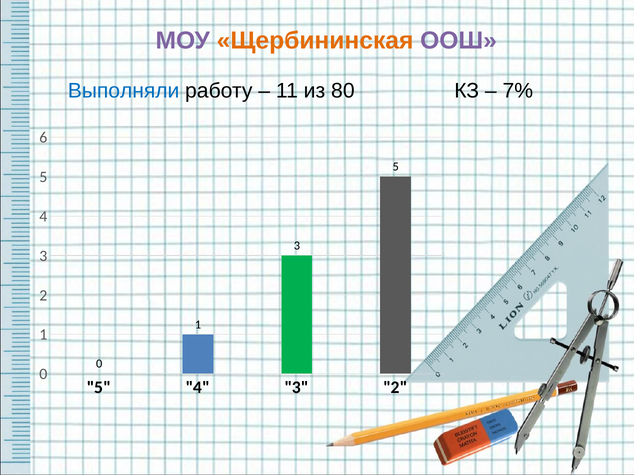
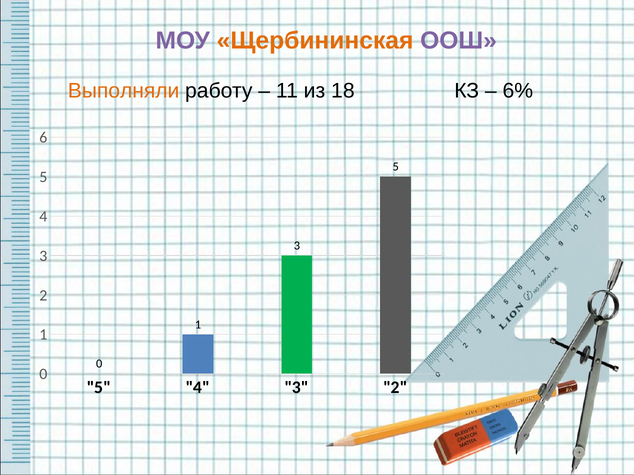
Выполняли colour: blue -> orange
80: 80 -> 18
7%: 7% -> 6%
